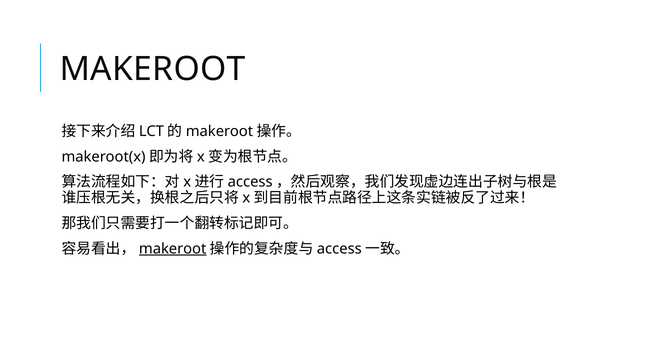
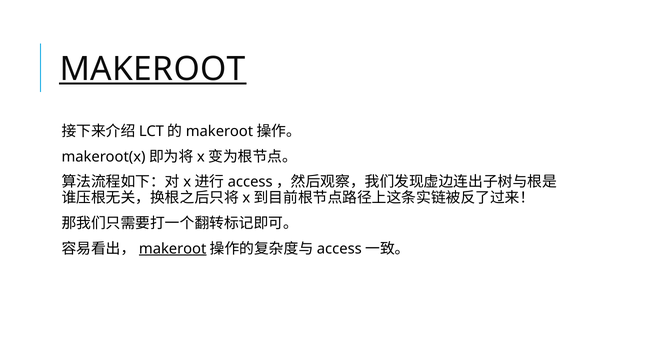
MAKEROOT at (153, 69) underline: none -> present
